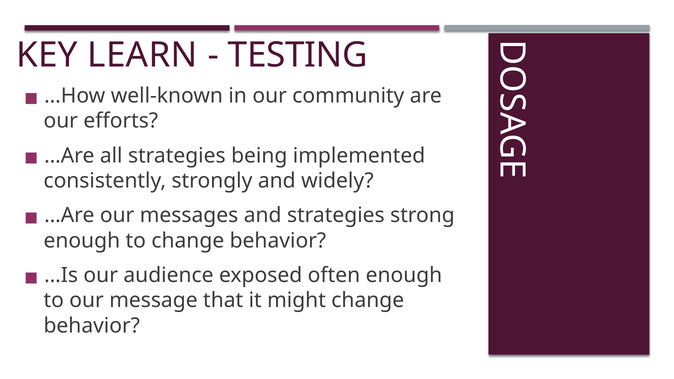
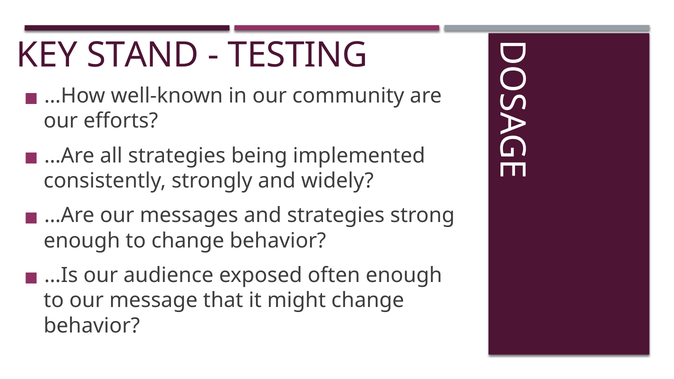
LEARN: LEARN -> STAND
